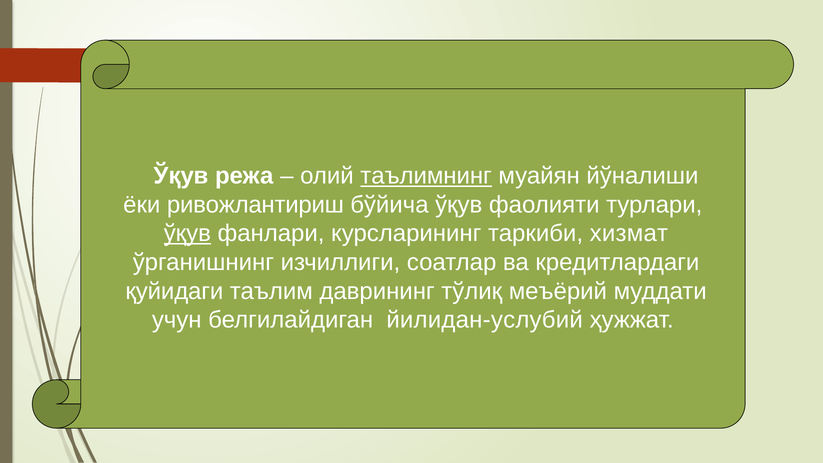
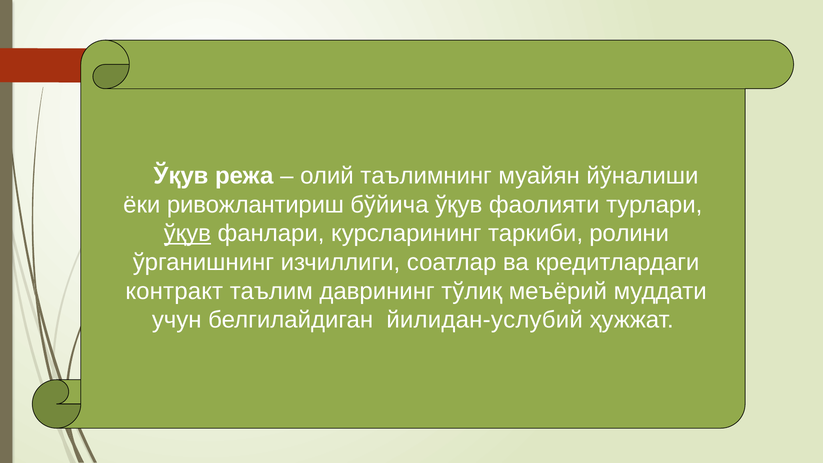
таълимнинг underline: present -> none
хизмат: хизмат -> ролини
қуйидаги: қуйидаги -> контракт
